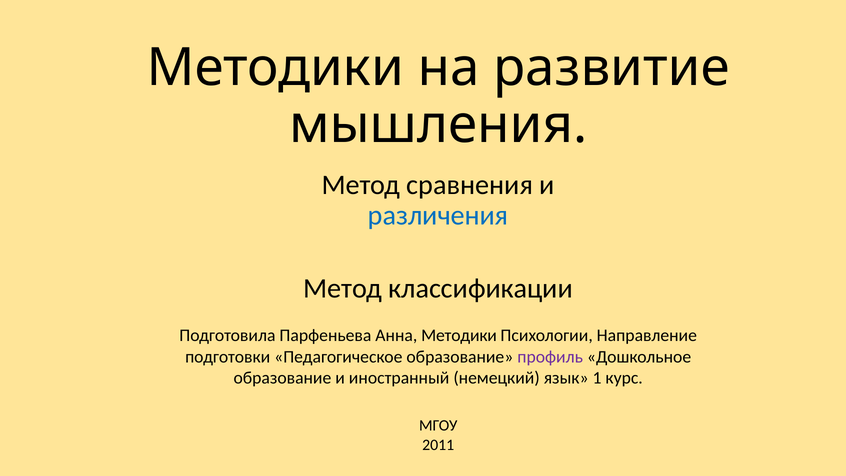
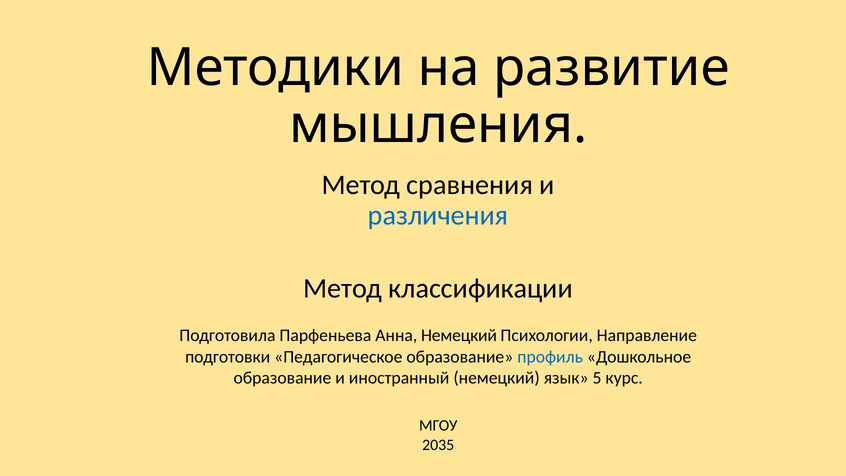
Анна Методики: Методики -> Немецкий
профиль colour: purple -> blue
1: 1 -> 5
2011: 2011 -> 2035
